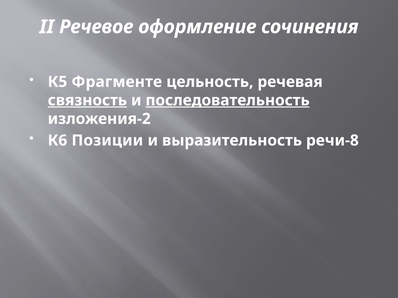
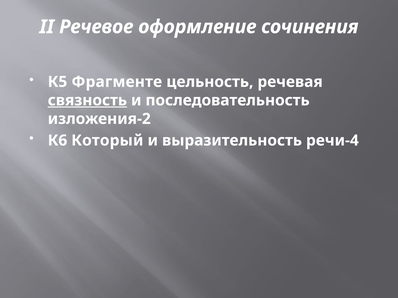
последовательность underline: present -> none
Позиции: Позиции -> Который
речи-8: речи-8 -> речи-4
